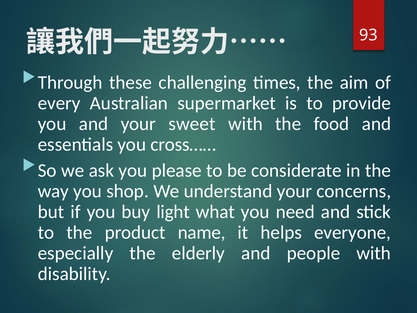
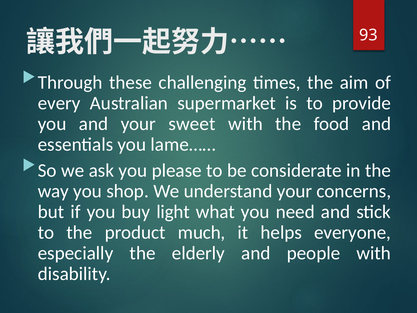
cross……: cross…… -> lame……
name: name -> much
